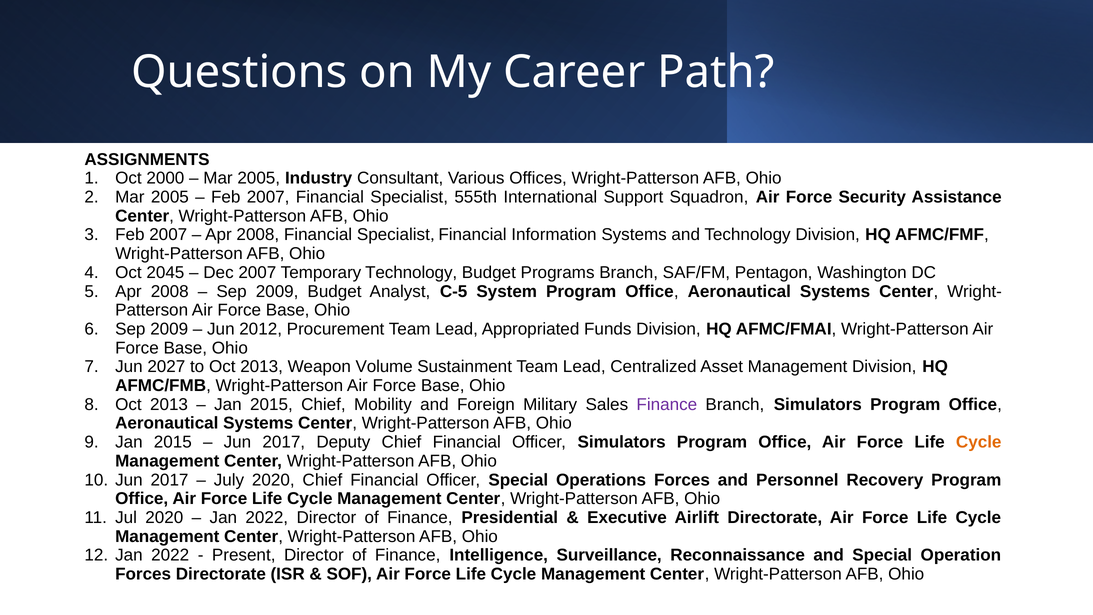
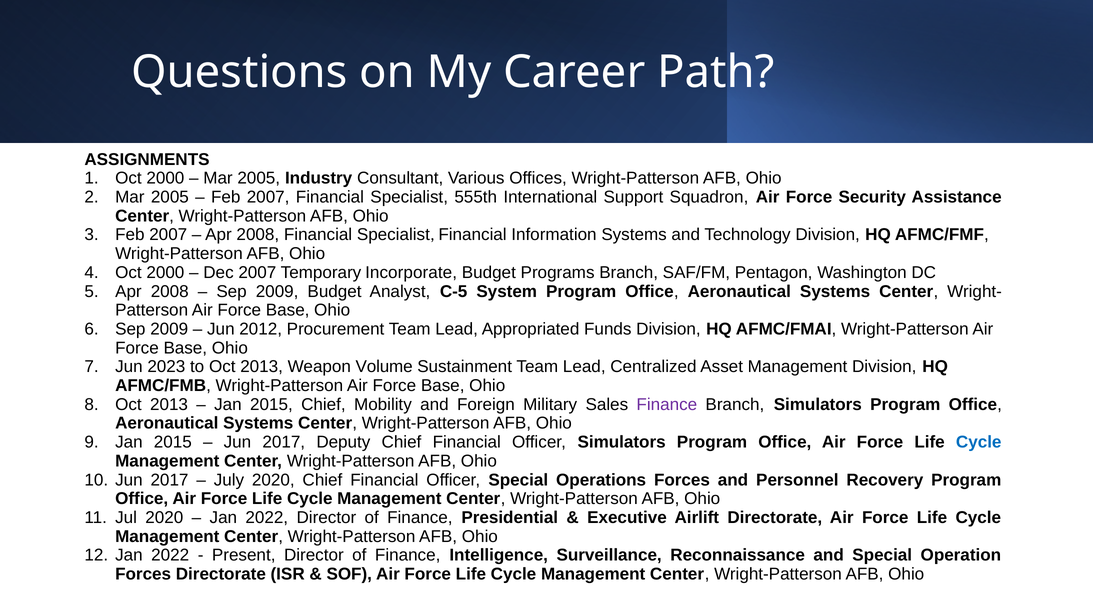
2045 at (165, 272): 2045 -> 2000
Temporary Technology: Technology -> Incorporate
2027: 2027 -> 2023
Cycle at (979, 442) colour: orange -> blue
